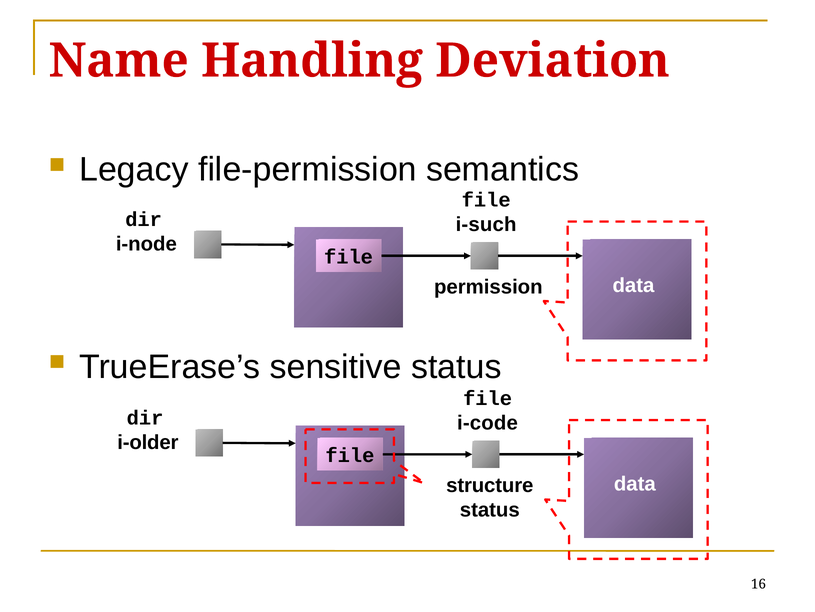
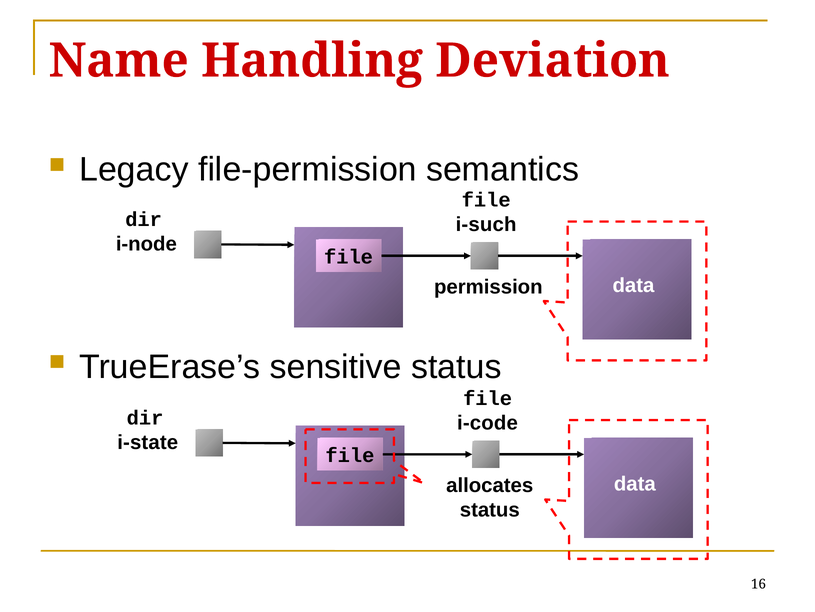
i-older: i-older -> i-state
structure: structure -> allocates
